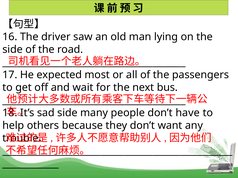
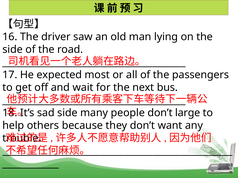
have: have -> large
